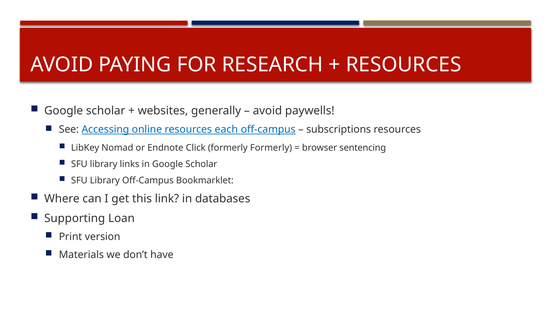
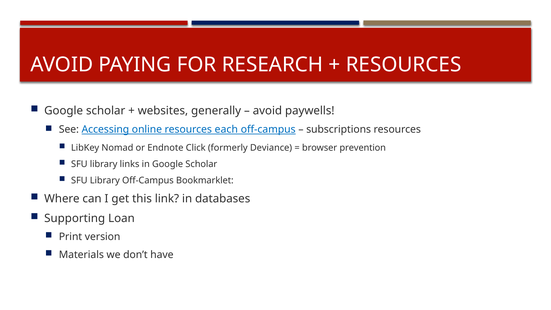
formerly Formerly: Formerly -> Deviance
sentencing: sentencing -> prevention
